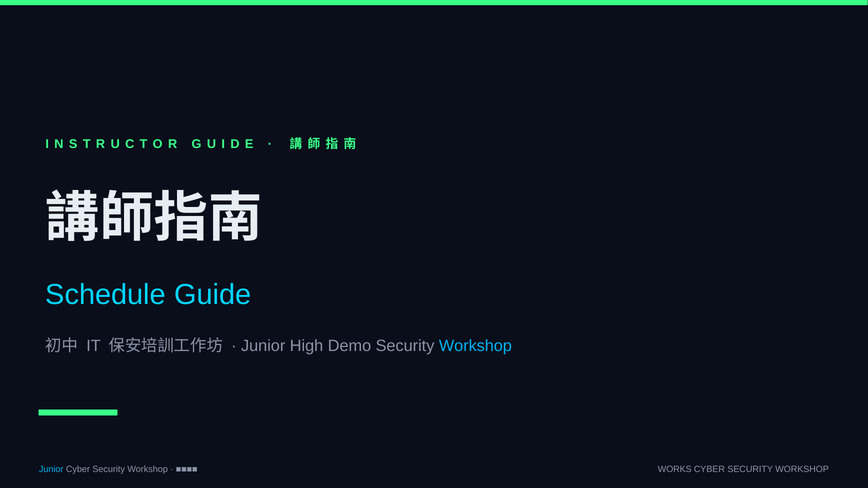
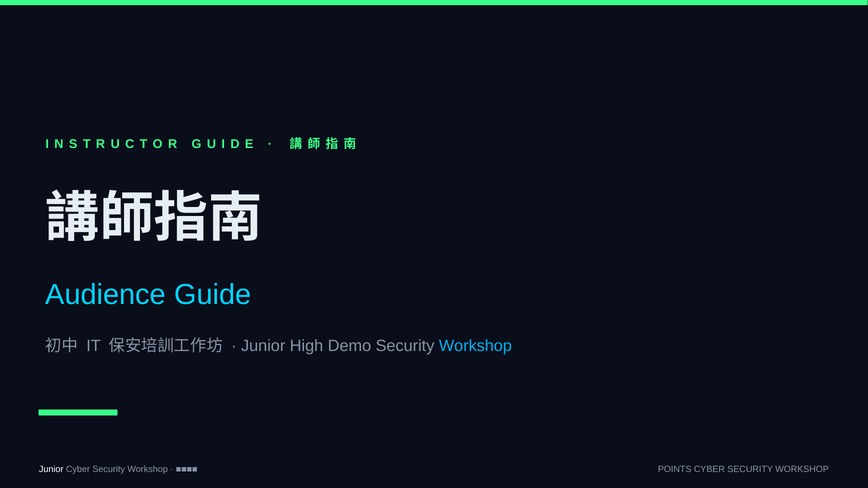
Schedule: Schedule -> Audience
Junior at (51, 469) colour: light blue -> white
WORKS: WORKS -> POINTS
